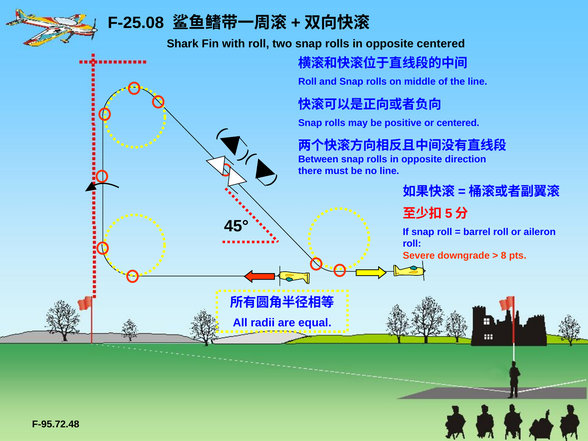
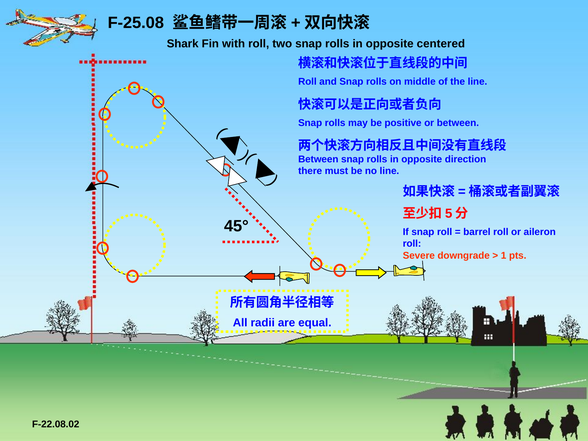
or centered: centered -> between
8: 8 -> 1
F-95.72.48: F-95.72.48 -> F-22.08.02
